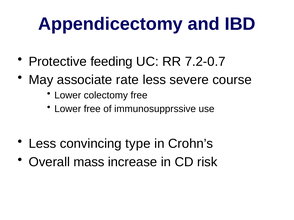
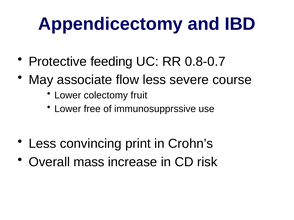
7.2-0.7: 7.2-0.7 -> 0.8-0.7
rate: rate -> flow
colectomy free: free -> fruit
type: type -> print
